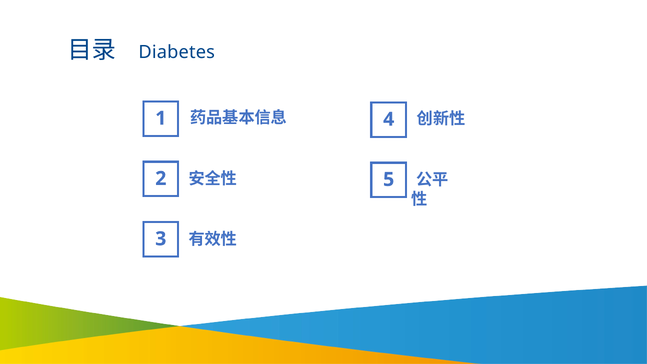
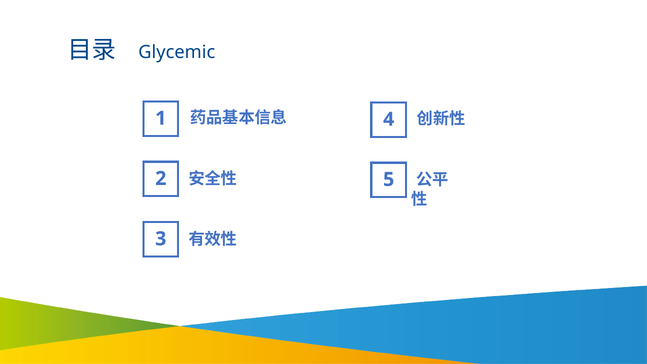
Diabetes: Diabetes -> Glycemic
